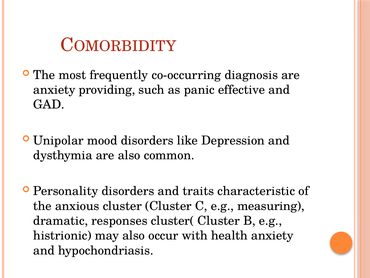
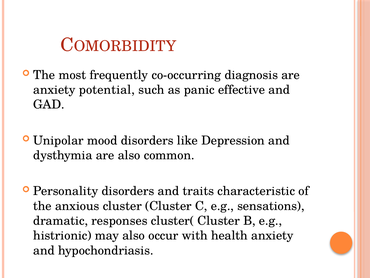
providing: providing -> potential
measuring: measuring -> sensations
